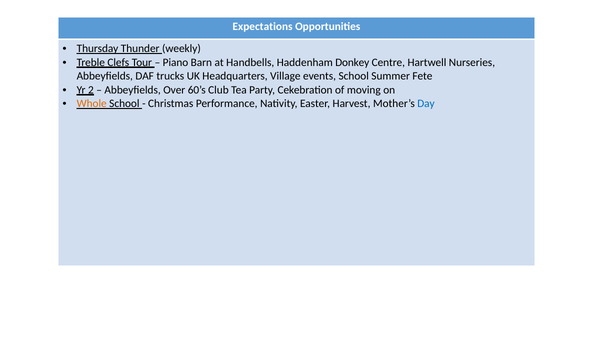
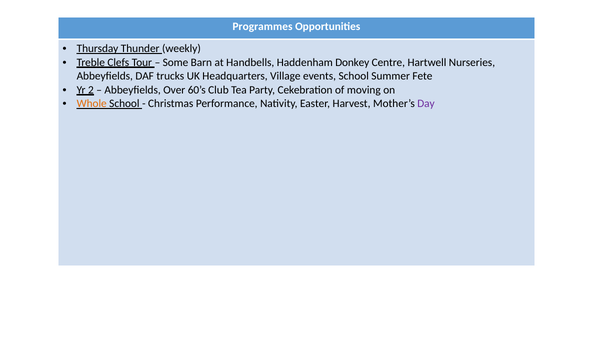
Expectations: Expectations -> Programmes
Piano: Piano -> Some
Day colour: blue -> purple
